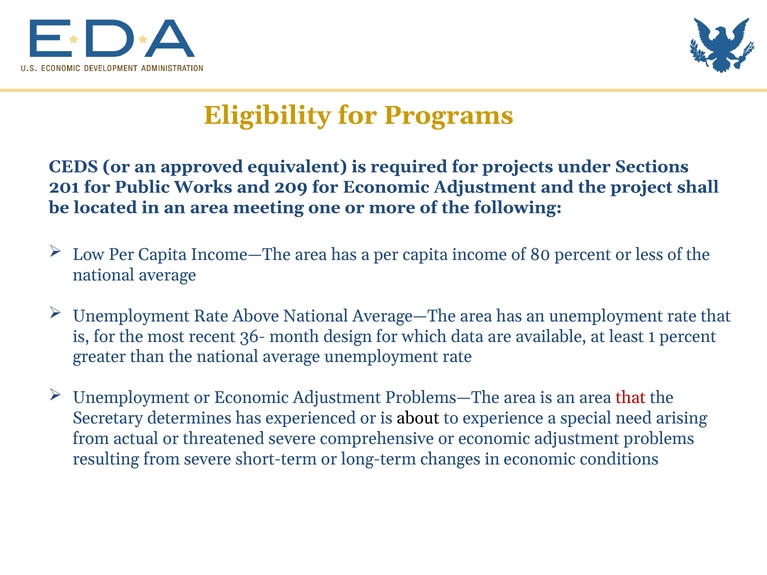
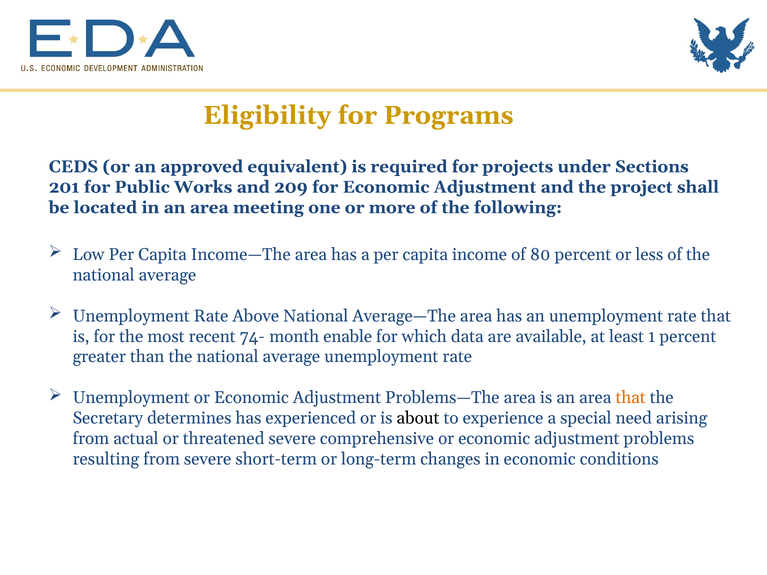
36-: 36- -> 74-
design: design -> enable
that at (631, 398) colour: red -> orange
